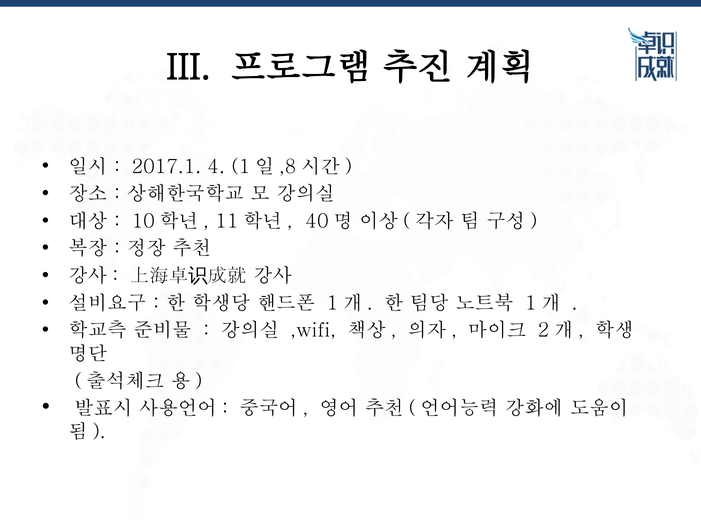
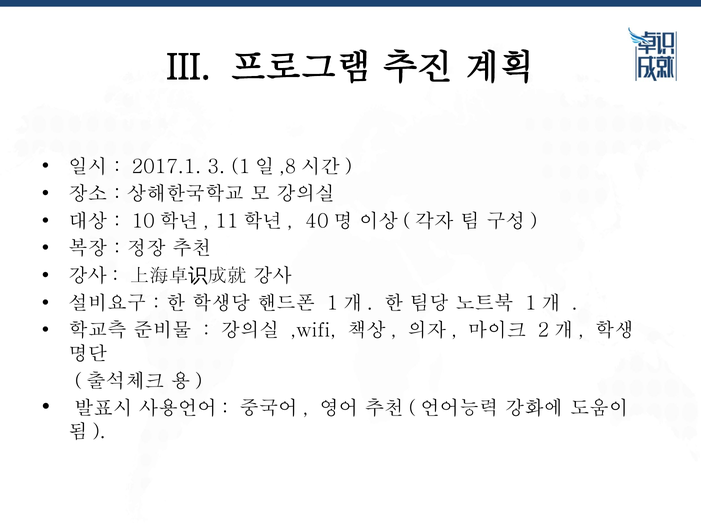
4: 4 -> 3
